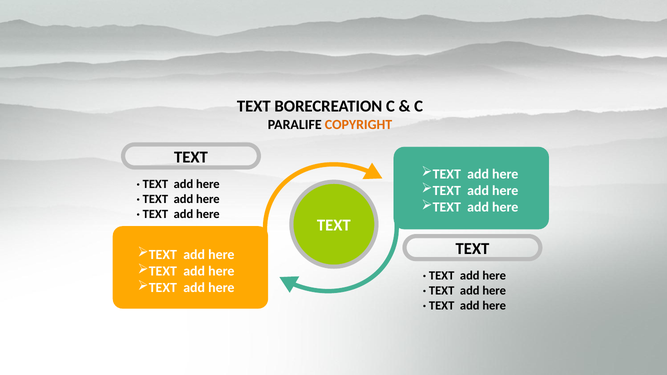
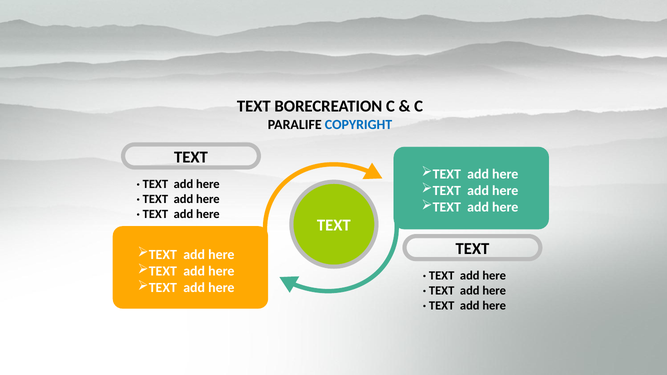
COPYRIGHT colour: orange -> blue
